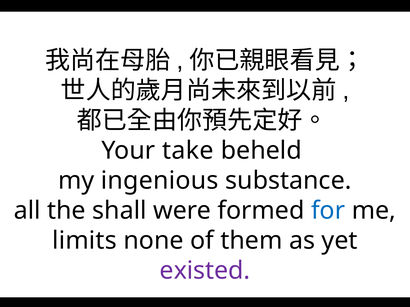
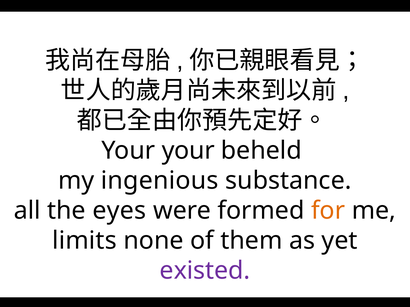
Your take: take -> your
shall: shall -> eyes
for colour: blue -> orange
